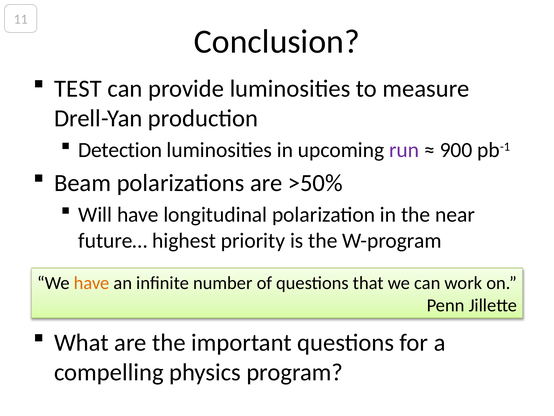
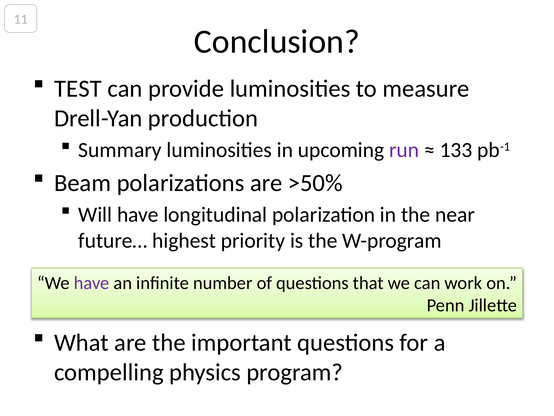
Detection: Detection -> Summary
900: 900 -> 133
have at (92, 283) colour: orange -> purple
